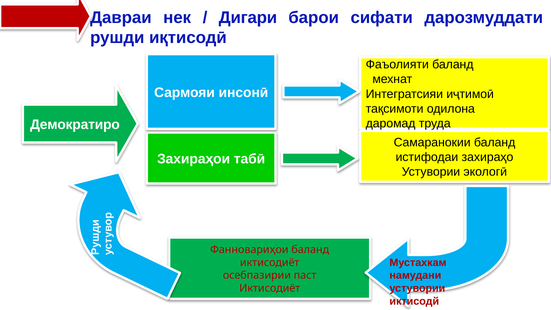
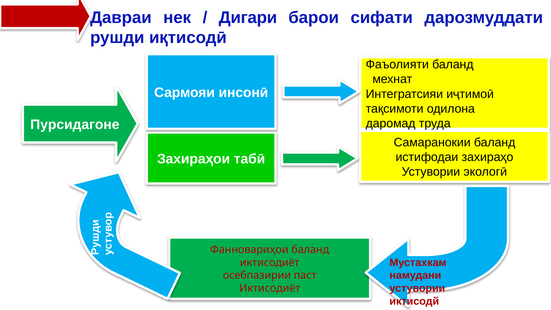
Демократиро: Демократиро -> Пурсидагоне
